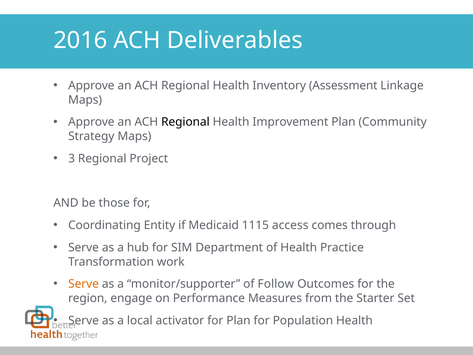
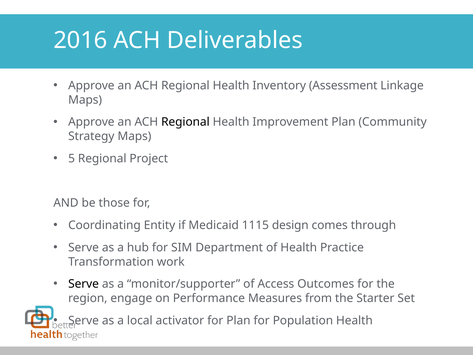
3: 3 -> 5
access: access -> design
Serve at (84, 284) colour: orange -> black
Follow: Follow -> Access
